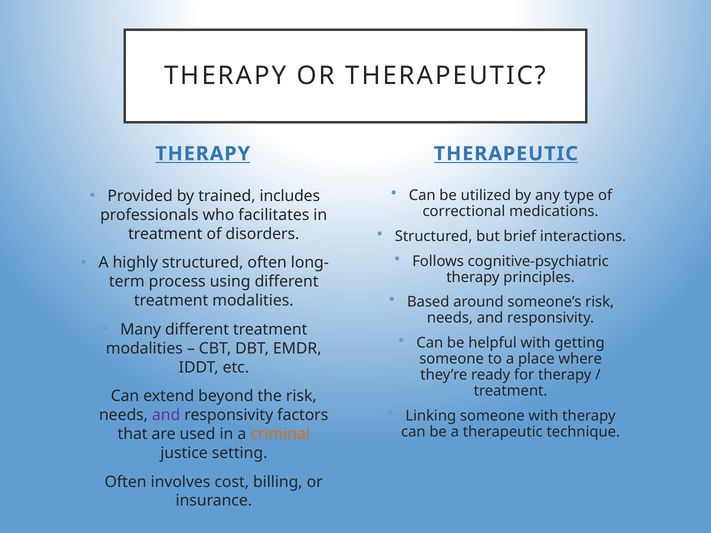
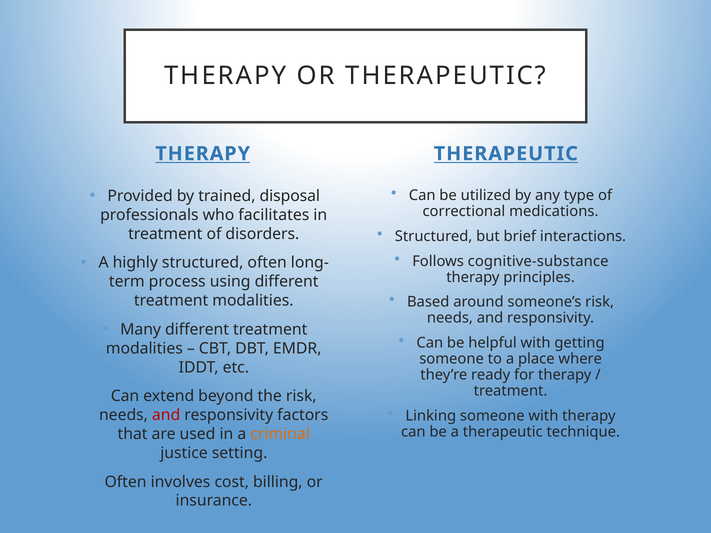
includes: includes -> disposal
cognitive-psychiatric: cognitive-psychiatric -> cognitive-substance
and at (166, 415) colour: purple -> red
